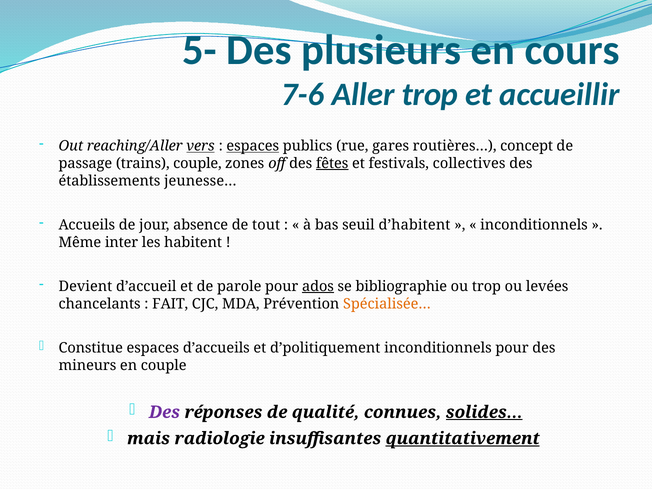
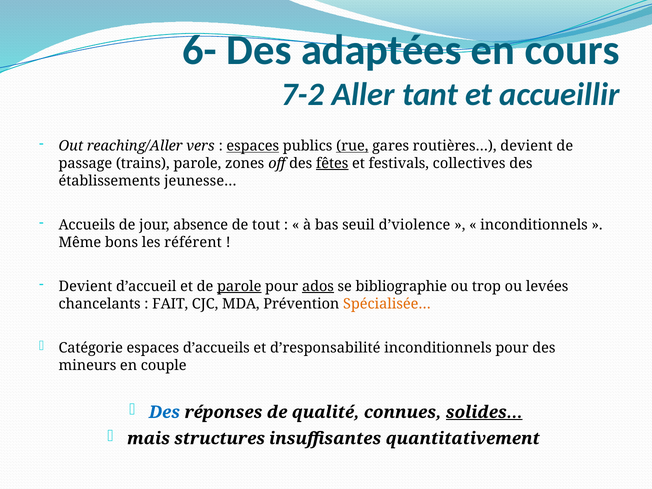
5-: 5- -> 6-
plusieurs: plusieurs -> adaptées
7-6: 7-6 -> 7-2
Aller trop: trop -> tant
vers underline: present -> none
rue underline: none -> present
routières… concept: concept -> devient
trains couple: couple -> parole
d’habitent: d’habitent -> d’violence
inter: inter -> bons
habitent: habitent -> référent
parole at (239, 286) underline: none -> present
Constitue: Constitue -> Catégorie
d’politiquement: d’politiquement -> d’responsabilité
Des at (164, 412) colour: purple -> blue
radiologie: radiologie -> structures
quantitativement underline: present -> none
